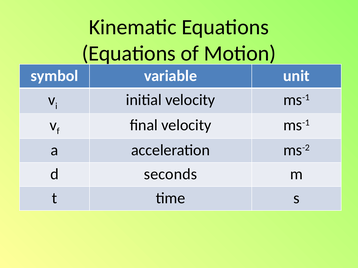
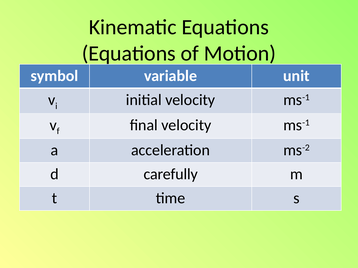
seconds: seconds -> carefully
